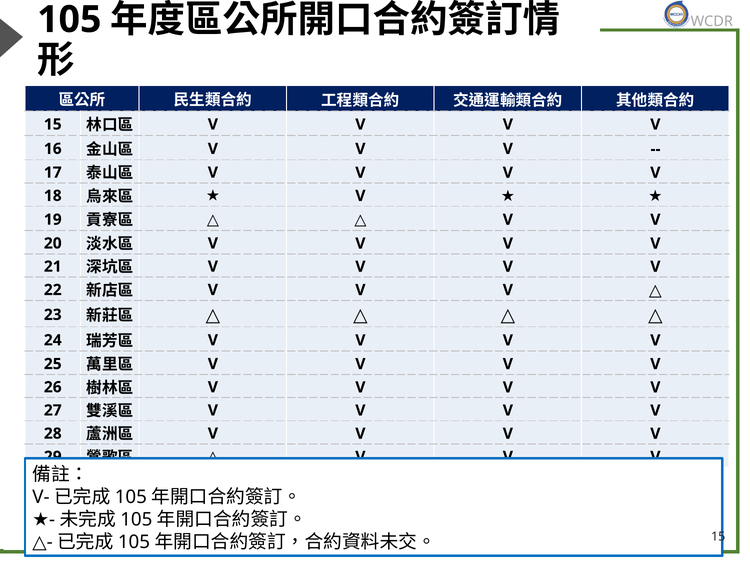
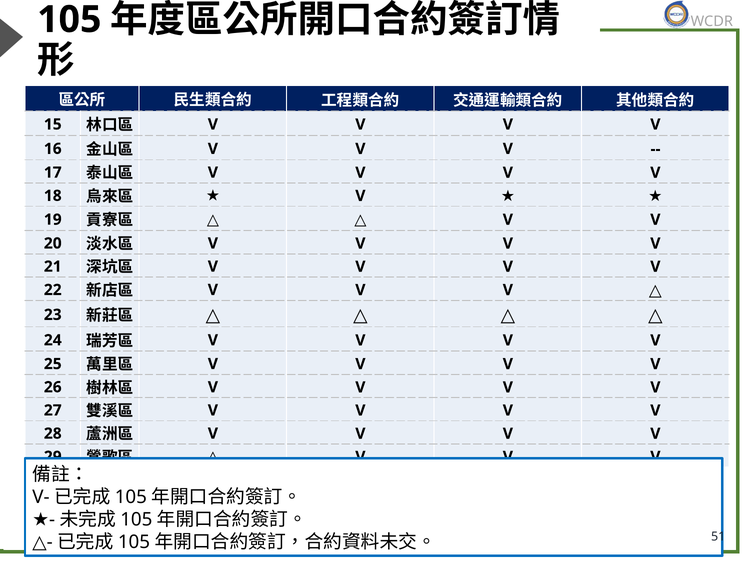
15 at (718, 536): 15 -> 51
